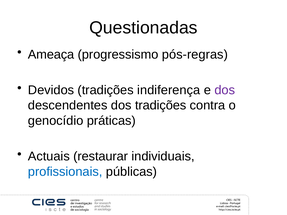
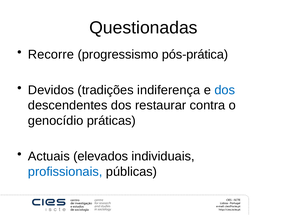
Ameaça: Ameaça -> Recorre
pós-regras: pós-regras -> pós-prática
dos at (225, 90) colour: purple -> blue
dos tradições: tradições -> restaurar
restaurar: restaurar -> elevados
